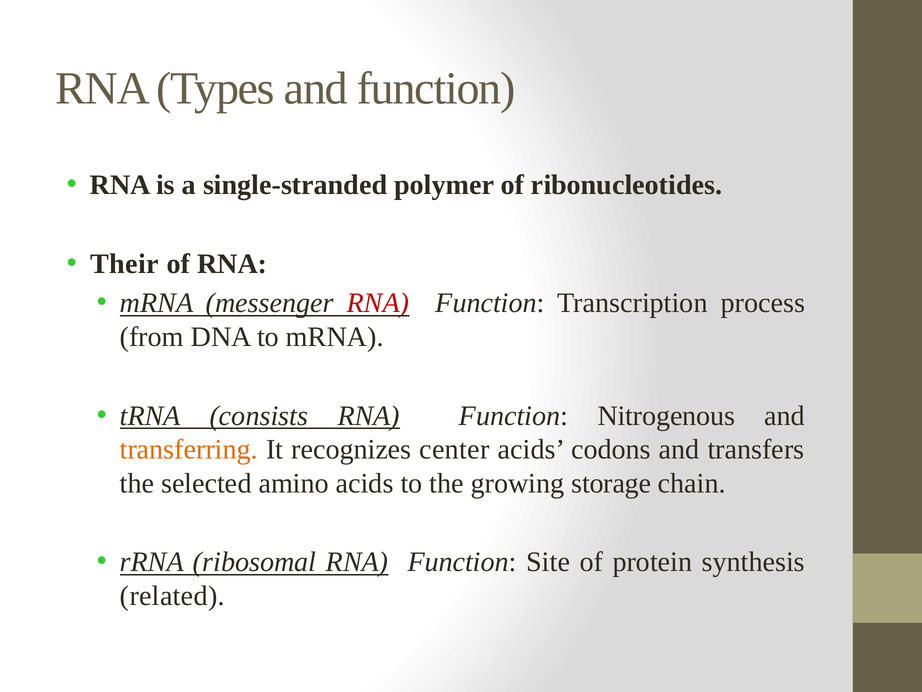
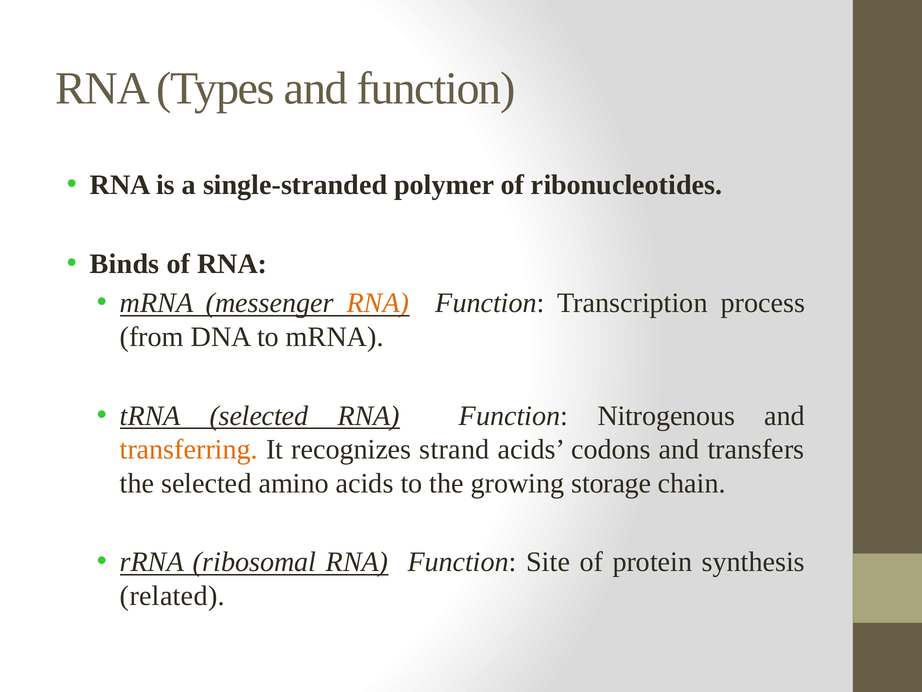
Their: Their -> Binds
RNA at (378, 303) colour: red -> orange
tRNA consists: consists -> selected
center: center -> strand
